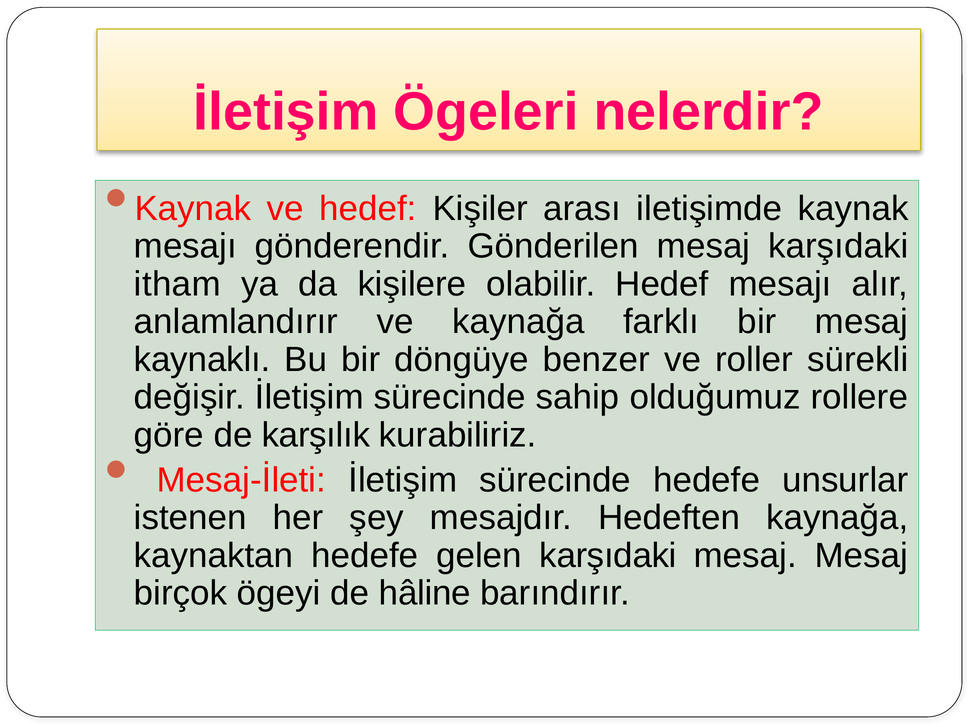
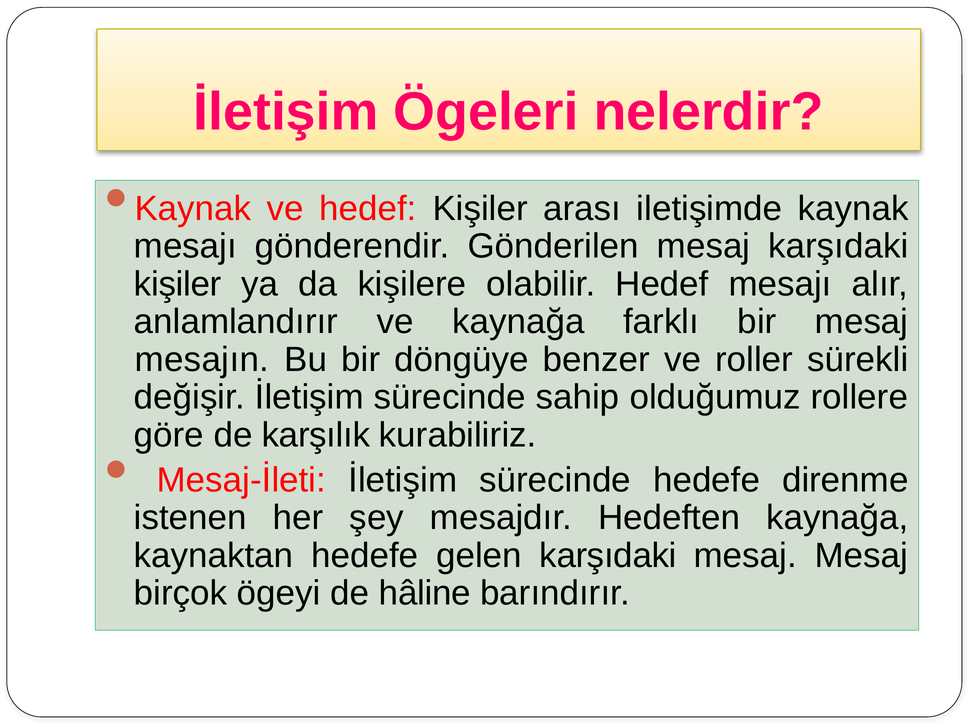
itham at (177, 284): itham -> kişiler
kaynaklı: kaynaklı -> mesajın
unsurlar: unsurlar -> direnme
